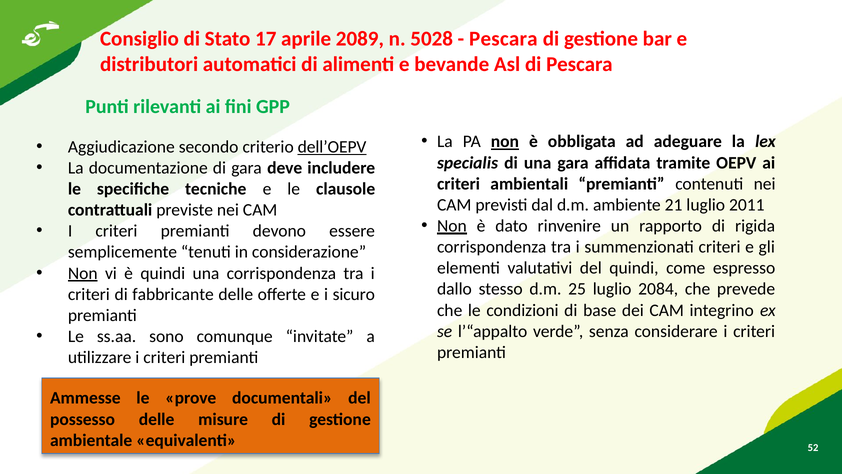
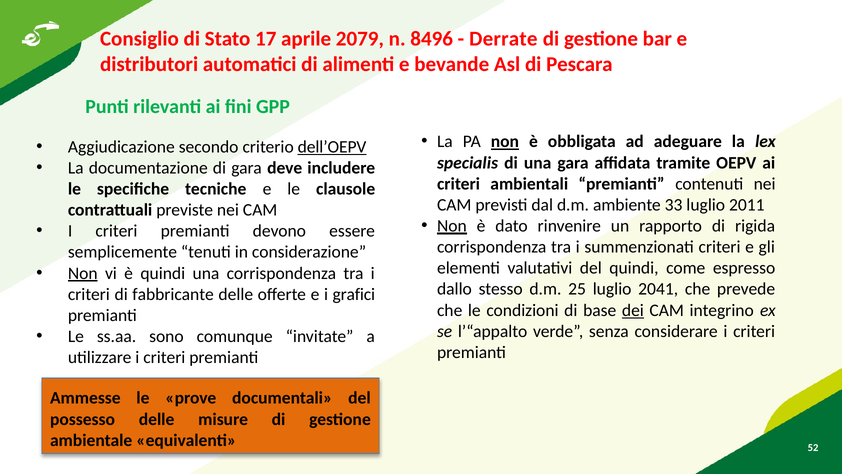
2089: 2089 -> 2079
5028: 5028 -> 8496
Pescara at (503, 39): Pescara -> Derrate
21: 21 -> 33
2084: 2084 -> 2041
sicuro: sicuro -> grafici
dei underline: none -> present
